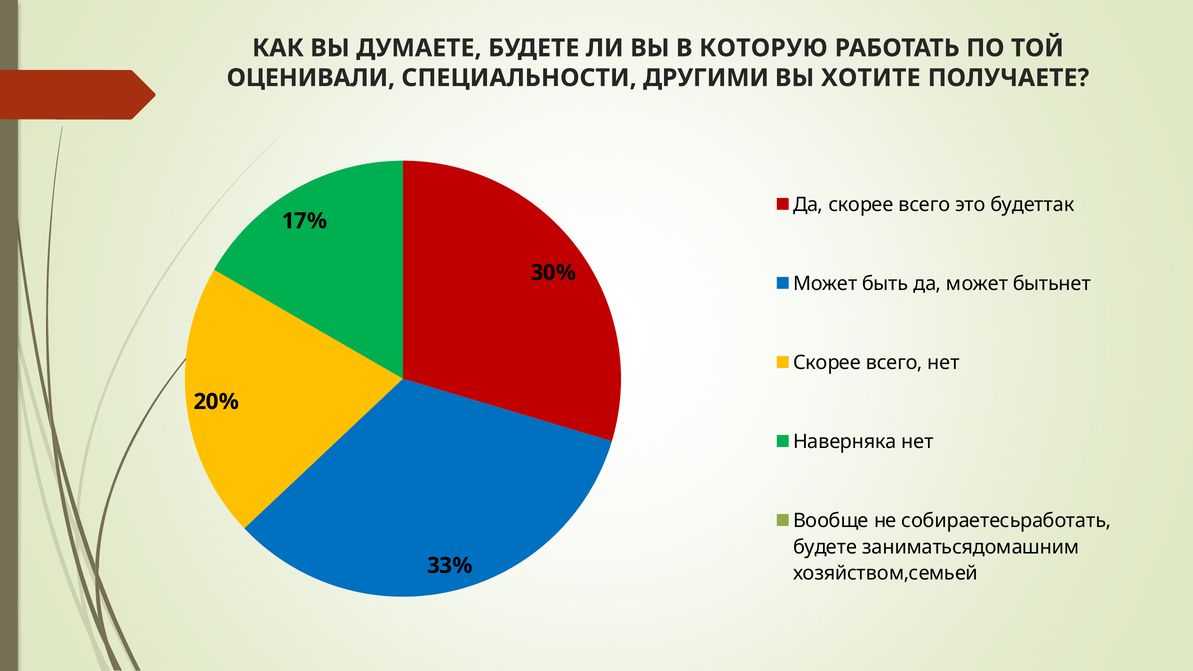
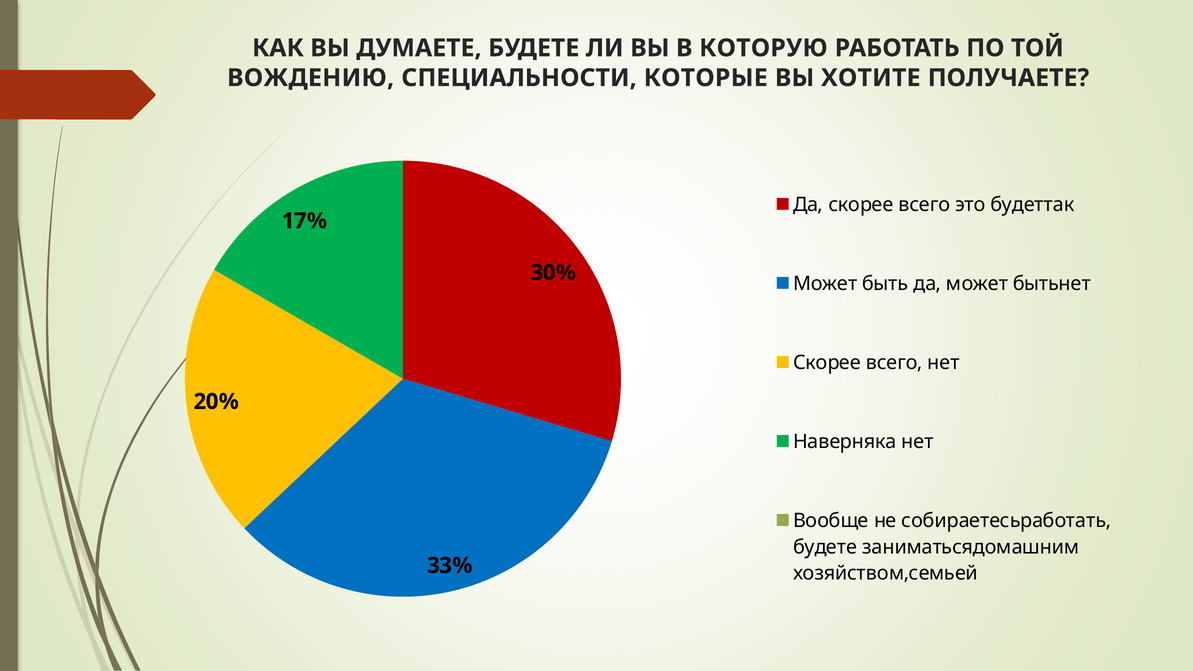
ОЦЕНИВАЛИ: ОЦЕНИВАЛИ -> ВОЖДЕНИЮ
ДРУГИМИ: ДРУГИМИ -> КОТОРЫЕ
